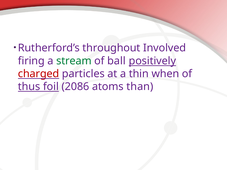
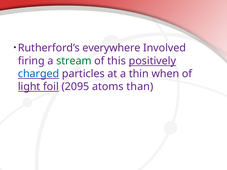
throughout: throughout -> everywhere
ball: ball -> this
charged colour: red -> blue
thus: thus -> light
2086: 2086 -> 2095
